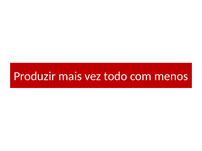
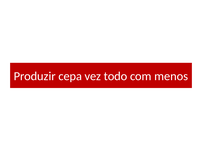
mais: mais -> cepa
